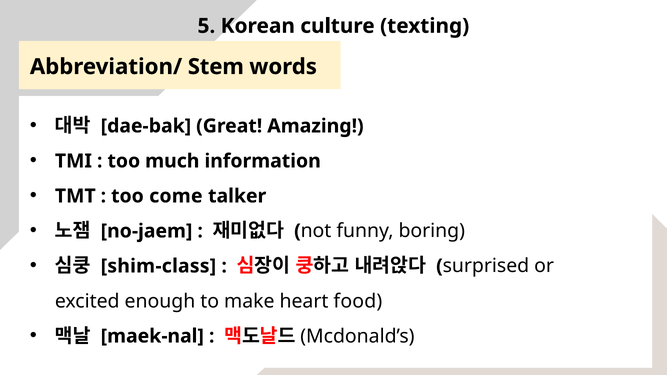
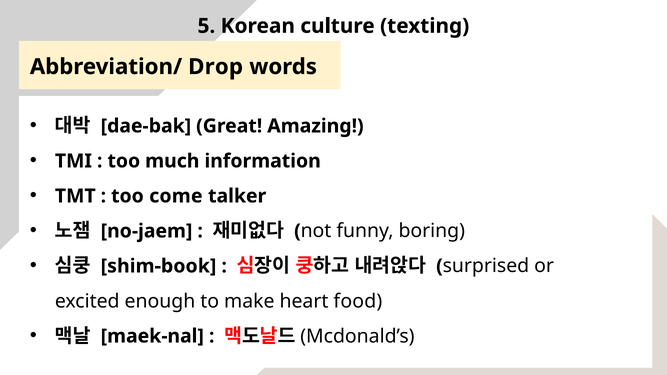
Stem: Stem -> Drop
shim-class: shim-class -> shim-book
